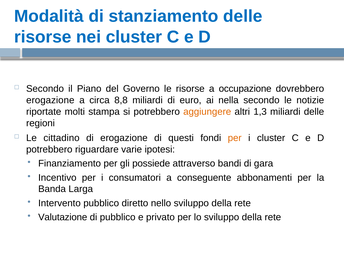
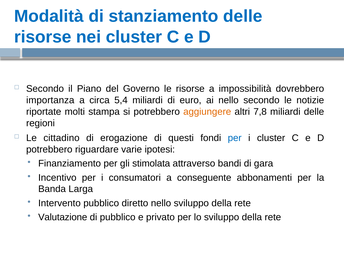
occupazione: occupazione -> impossibilità
erogazione at (50, 100): erogazione -> importanza
8,8: 8,8 -> 5,4
ai nella: nella -> nello
1,3: 1,3 -> 7,8
per at (235, 138) colour: orange -> blue
possiede: possiede -> stimolata
